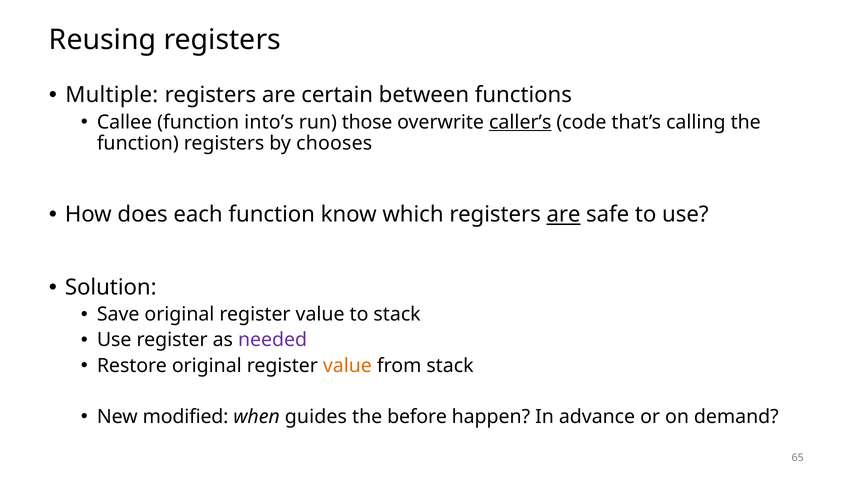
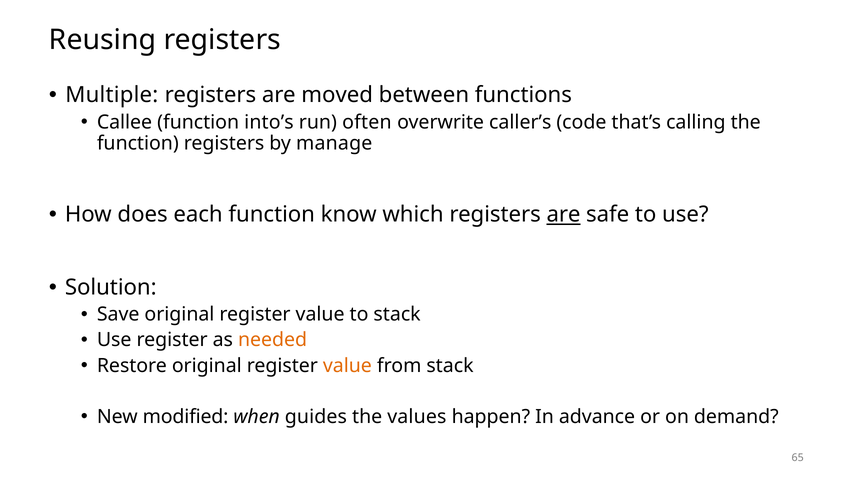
certain: certain -> moved
those: those -> often
caller’s underline: present -> none
chooses: chooses -> manage
needed colour: purple -> orange
before: before -> values
